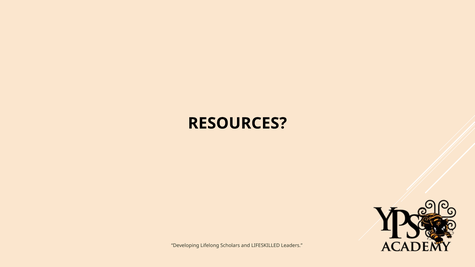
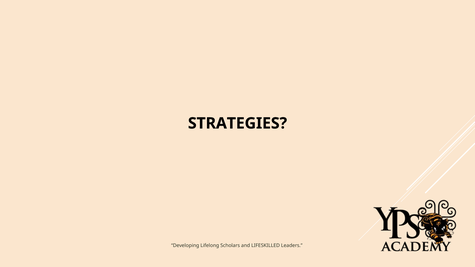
RESOURCES: RESOURCES -> STRATEGIES
